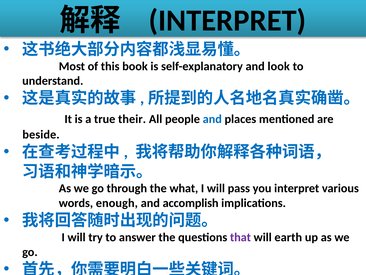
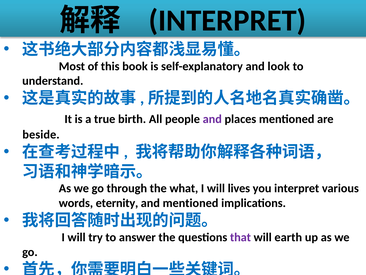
their: their -> birth
and at (212, 119) colour: blue -> purple
pass: pass -> lives
enough: enough -> eternity
and accomplish: accomplish -> mentioned
